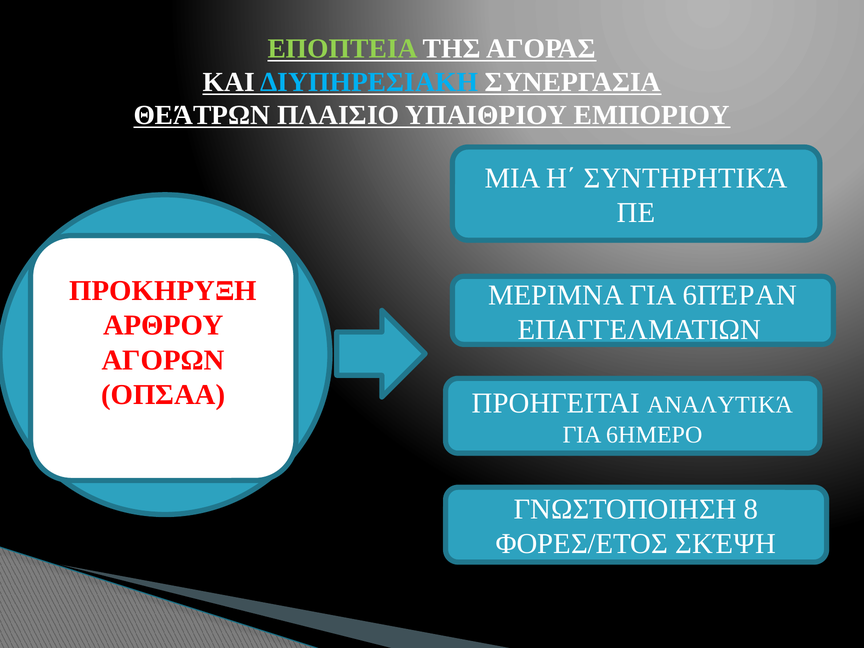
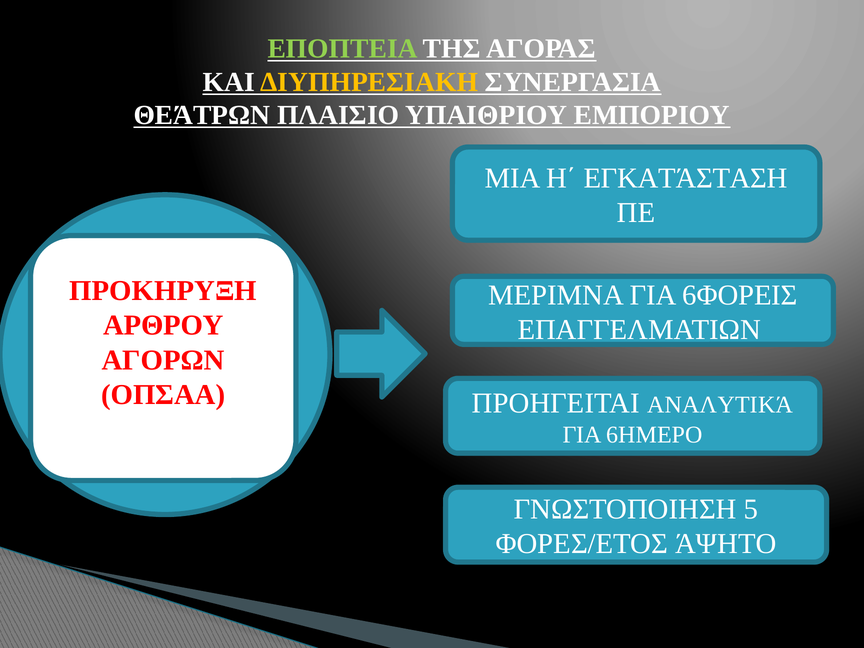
ΔΙΥΠΗΡΕΣΙΑΚΗ colour: light blue -> yellow
ΣΥΝΤΗΡΗΤΙΚΆ: ΣΥΝΤΗΡΗΤΙΚΆ -> ΕΓΚΑΤΆΣΤΑΣΗ
6ΠΈΡΑΝ: 6ΠΈΡΑΝ -> 6ΦΟΡΕΙΣ
8: 8 -> 5
ΣΚΈΨΗ: ΣΚΈΨΗ -> ΆΨΗΤΟ
